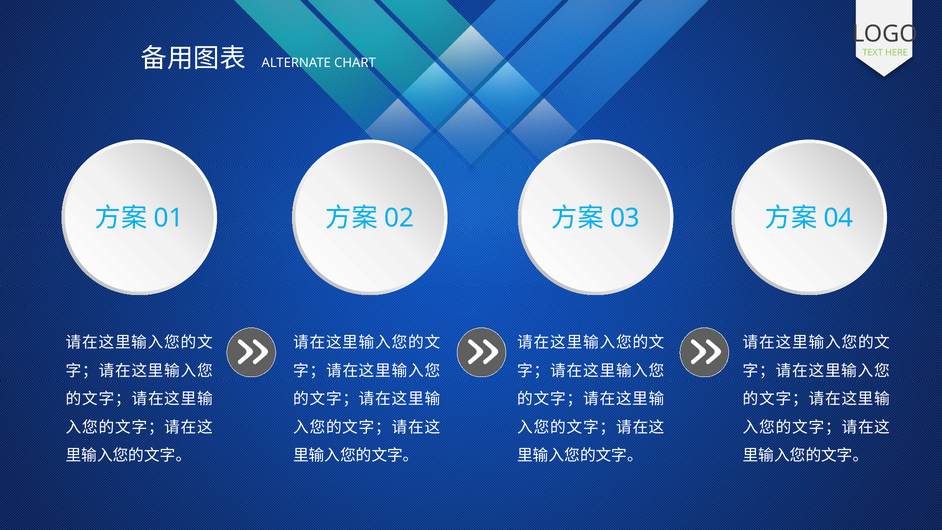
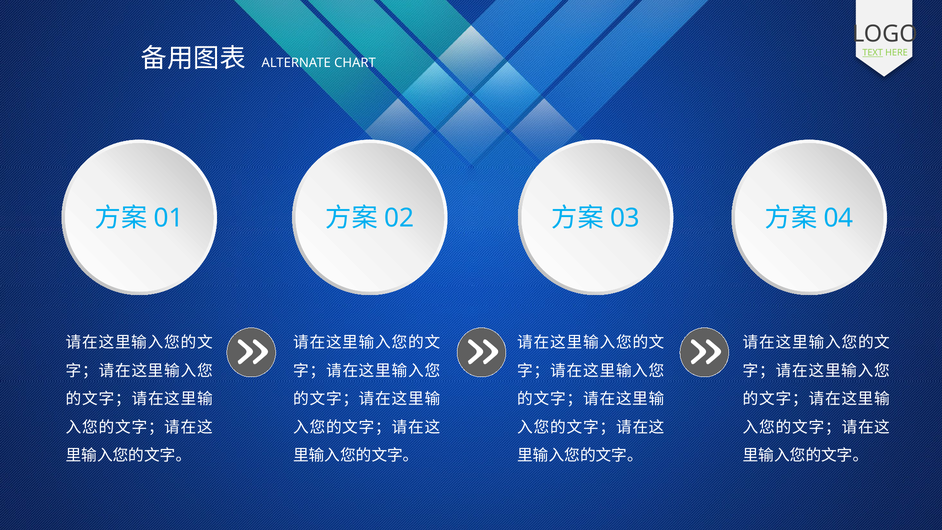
TEXT underline: none -> present
